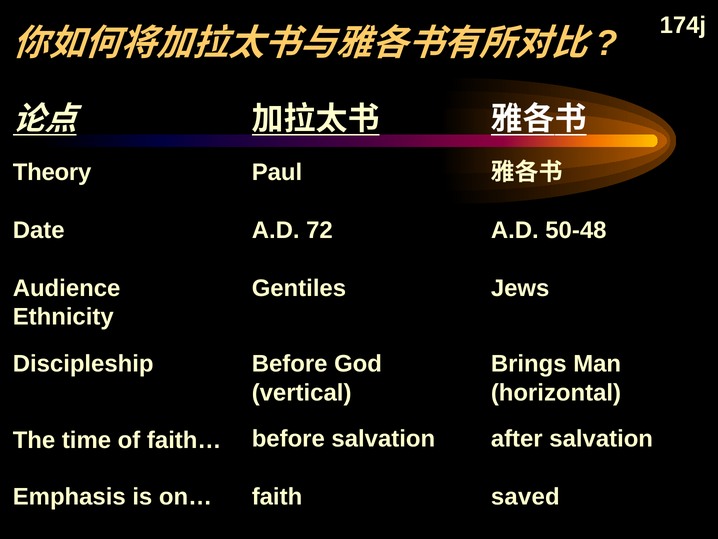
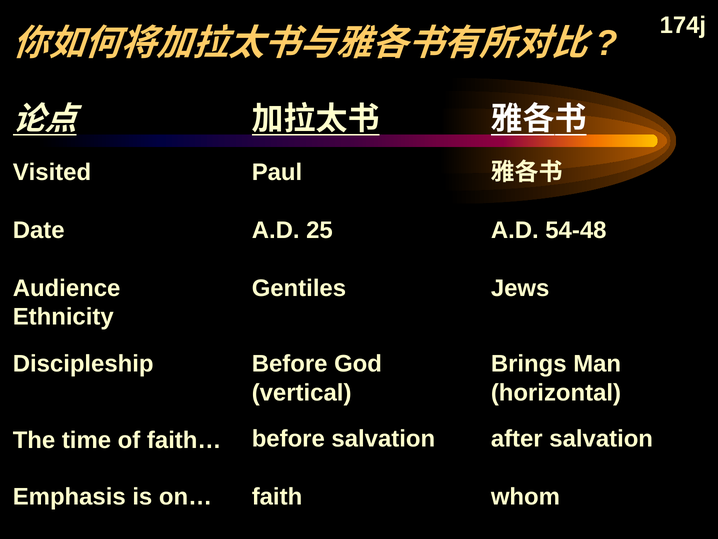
Theory: Theory -> Visited
72: 72 -> 25
50-48: 50-48 -> 54-48
saved: saved -> whom
